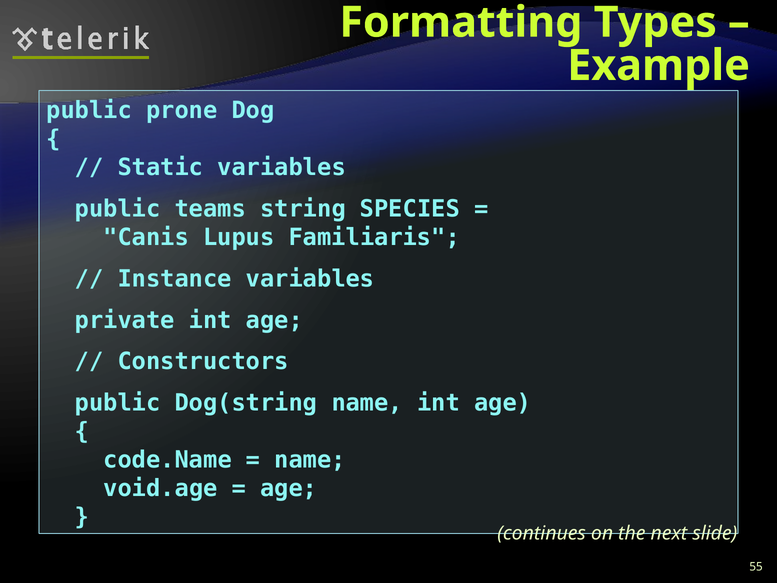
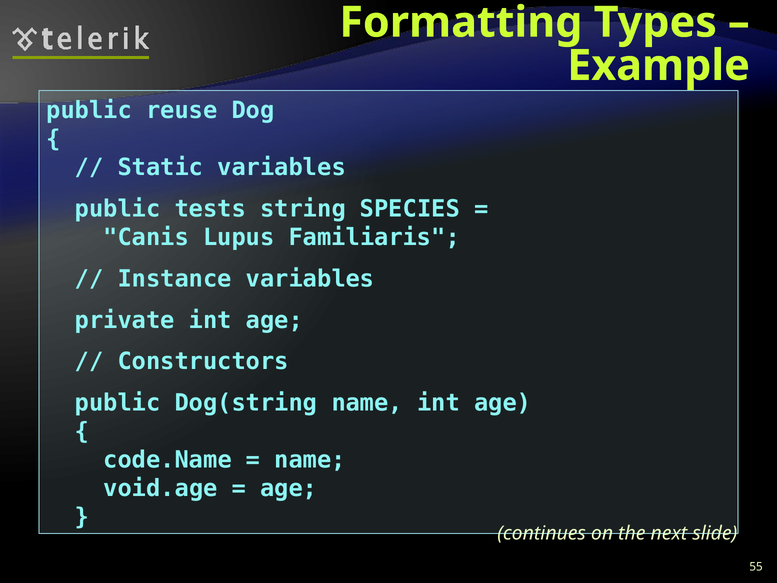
prone: prone -> reuse
teams: teams -> tests
